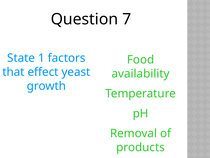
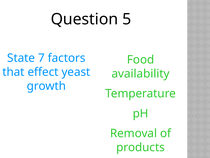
7: 7 -> 5
1: 1 -> 7
